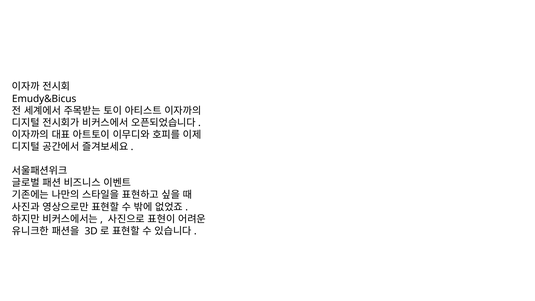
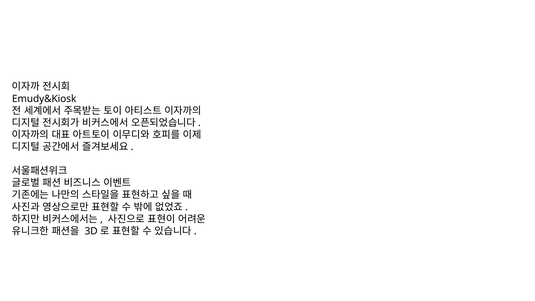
Emudy&Bicus: Emudy&Bicus -> Emudy&Kiosk
